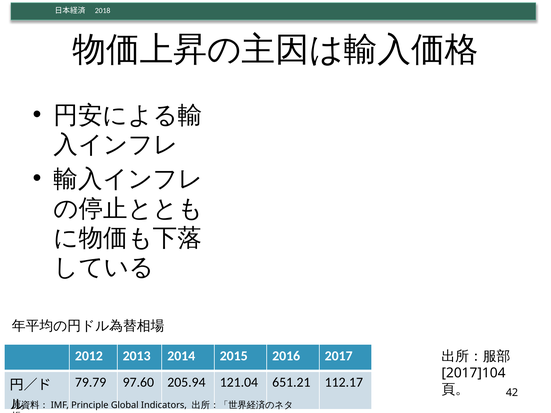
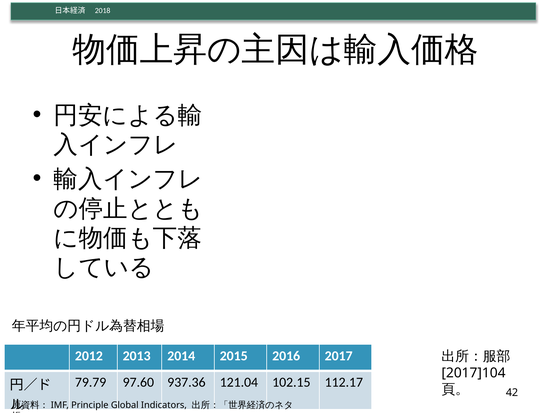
205.94: 205.94 -> 937.36
651.21: 651.21 -> 102.15
